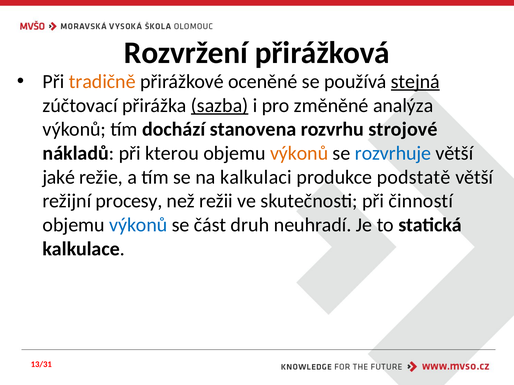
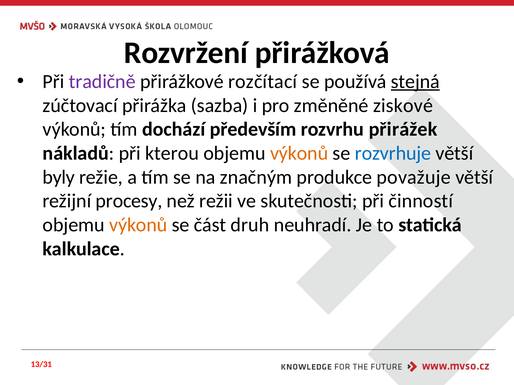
tradičně colour: orange -> purple
oceněné: oceněné -> rozčítací
sazba underline: present -> none
analýza: analýza -> ziskové
stanovena: stanovena -> především
strojové: strojové -> přirážek
jaké: jaké -> byly
kalkulaci: kalkulaci -> značným
podstatě: podstatě -> považuje
výkonů at (138, 225) colour: blue -> orange
